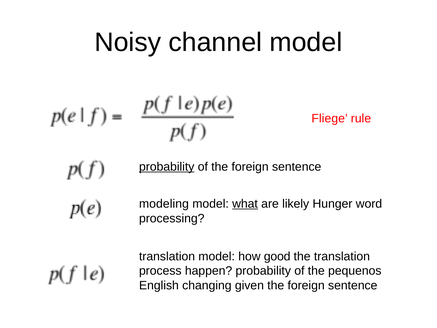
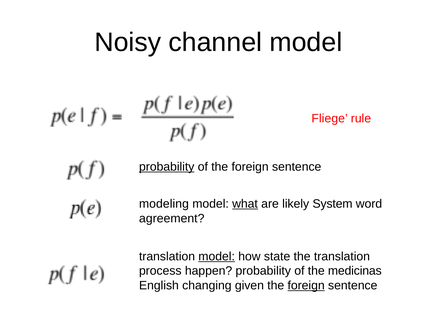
Hunger: Hunger -> System
processing: processing -> agreement
model at (217, 256) underline: none -> present
good: good -> state
pequenos: pequenos -> medicinas
foreign at (306, 285) underline: none -> present
